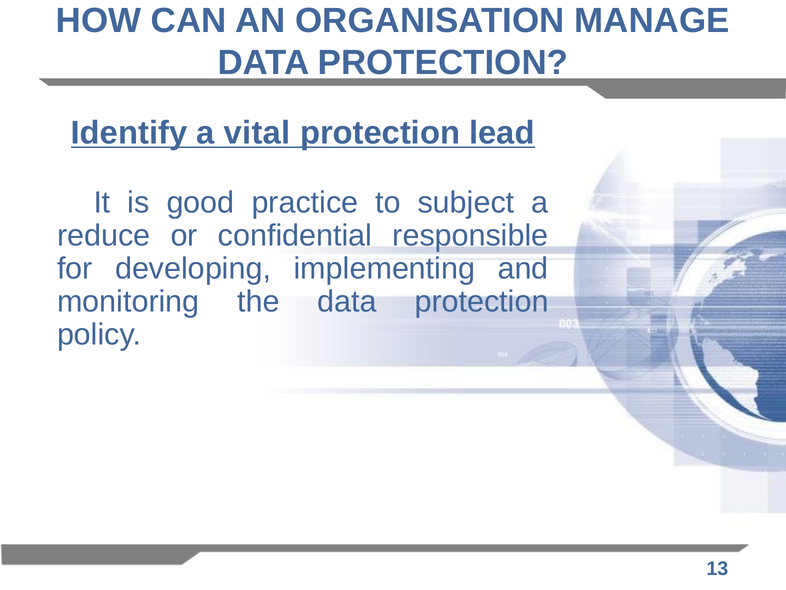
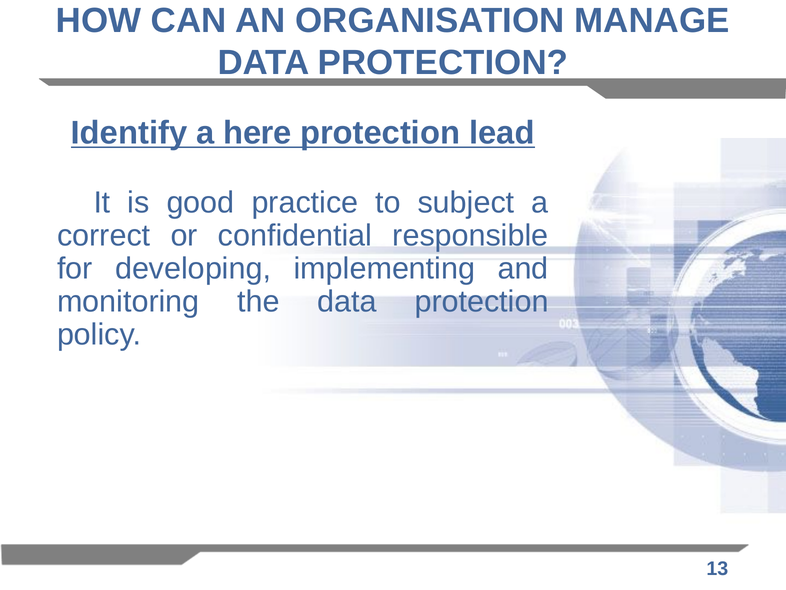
vital: vital -> here
reduce: reduce -> correct
